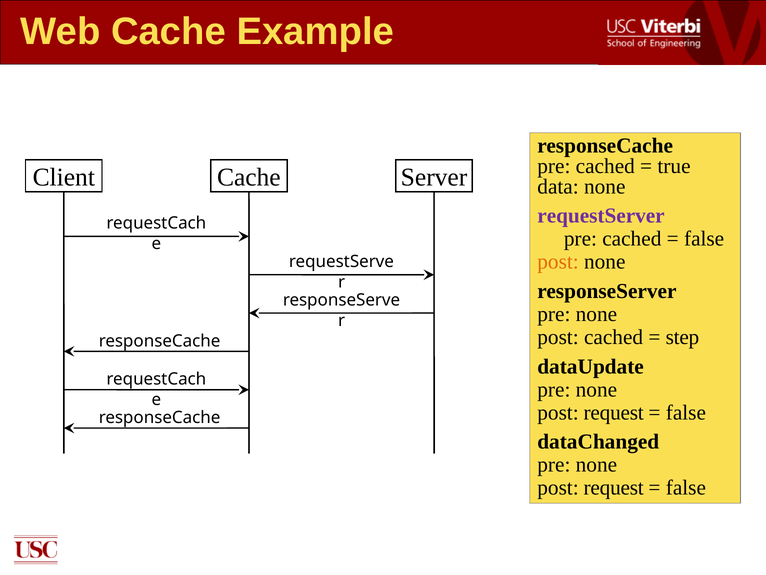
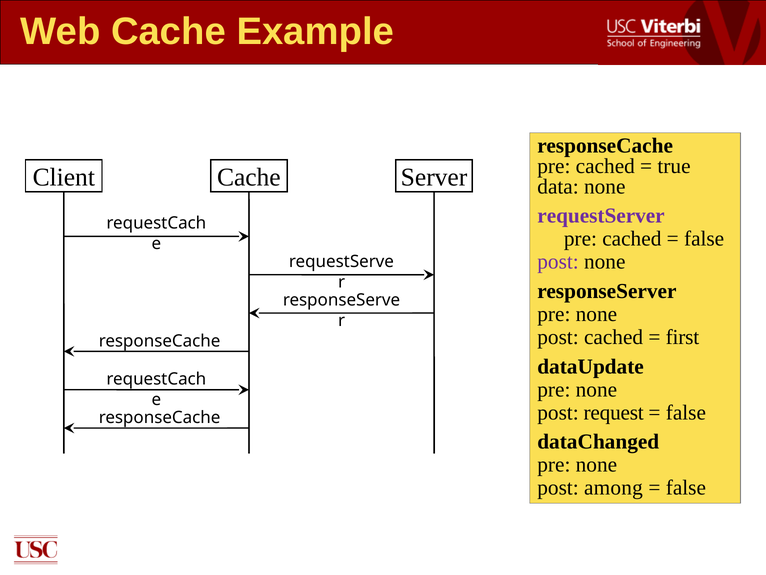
post at (558, 262) colour: orange -> purple
step: step -> first
request at (614, 488): request -> among
